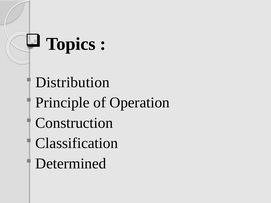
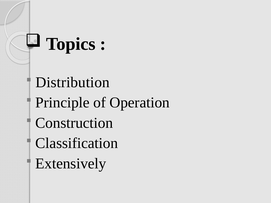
Determined: Determined -> Extensively
